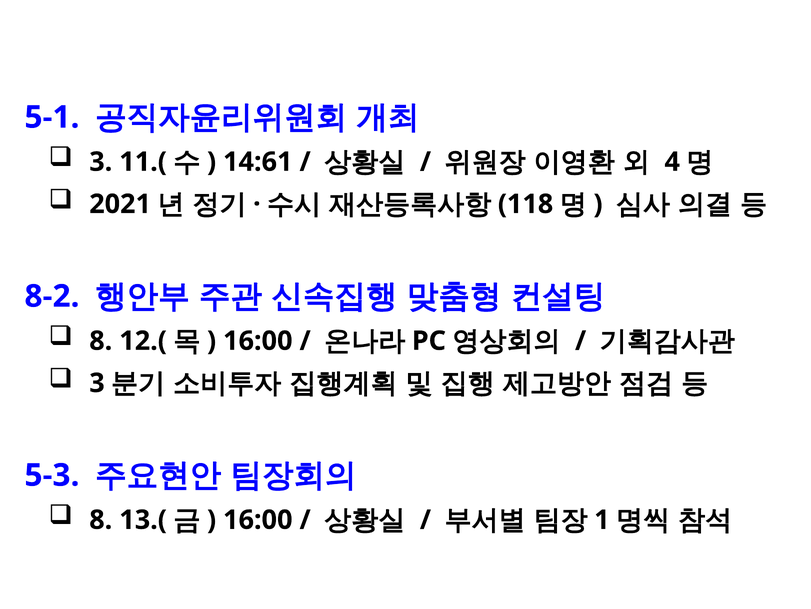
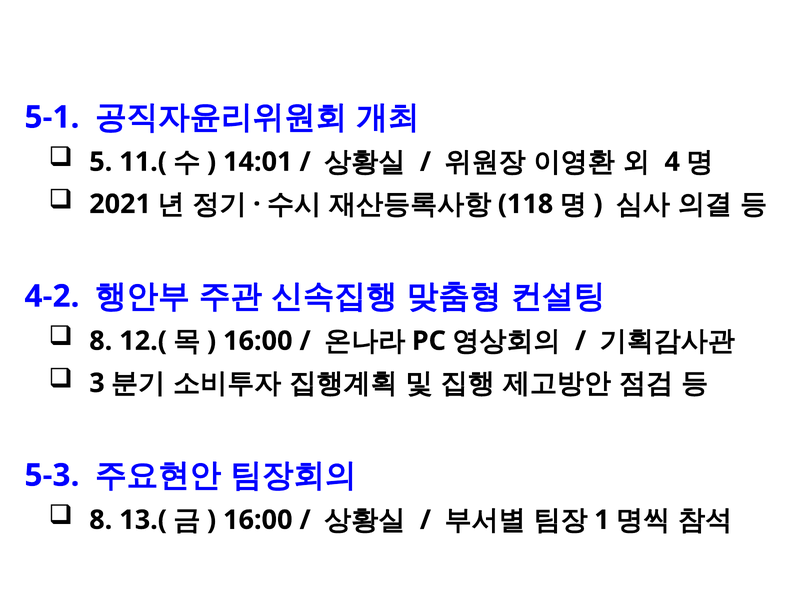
3 at (101, 162): 3 -> 5
14:61: 14:61 -> 14:01
8-2: 8-2 -> 4-2
